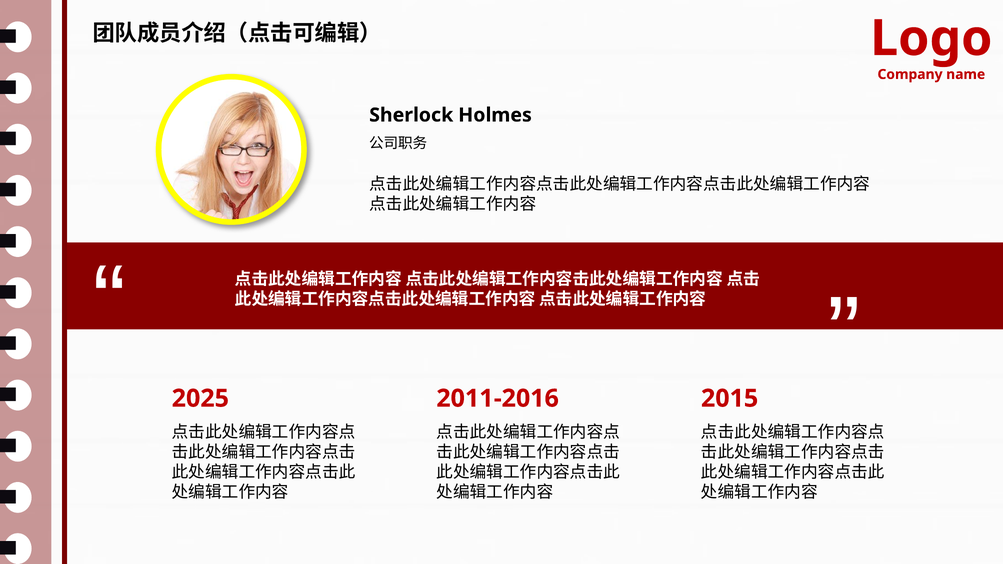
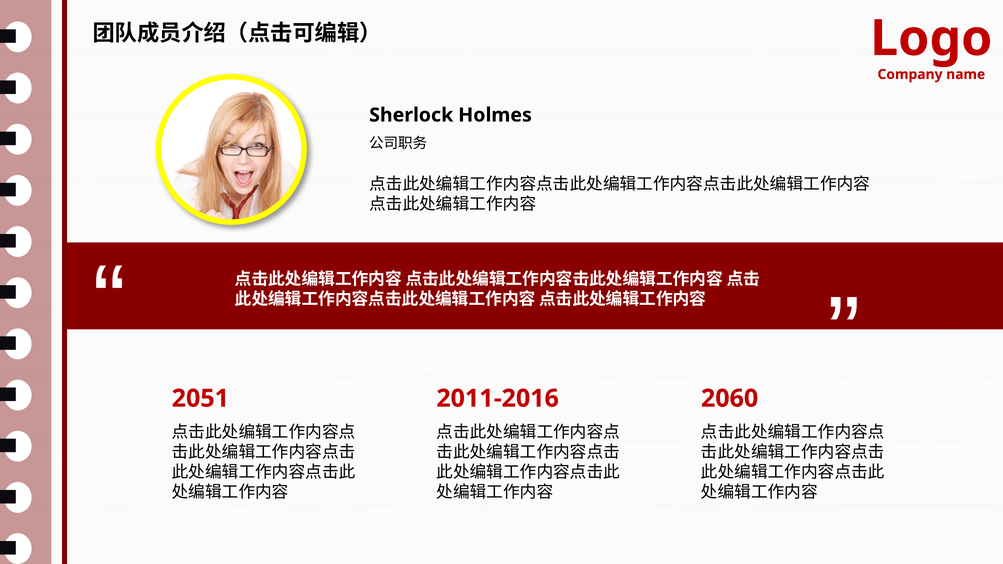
2025: 2025 -> 2051
2015: 2015 -> 2060
